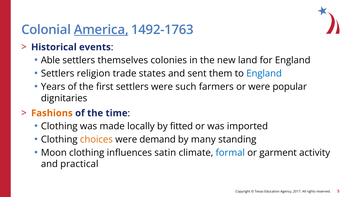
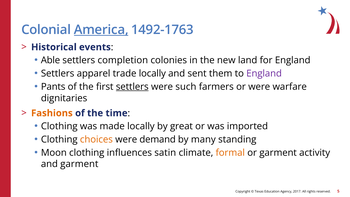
themselves: themselves -> completion
religion: religion -> apparel
trade states: states -> locally
England at (264, 74) colour: blue -> purple
Years: Years -> Pants
settlers at (132, 87) underline: none -> present
popular: popular -> warfare
fitted: fitted -> great
formal colour: blue -> orange
and practical: practical -> garment
